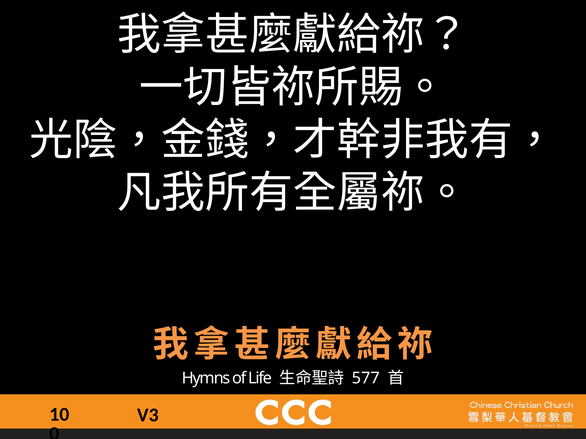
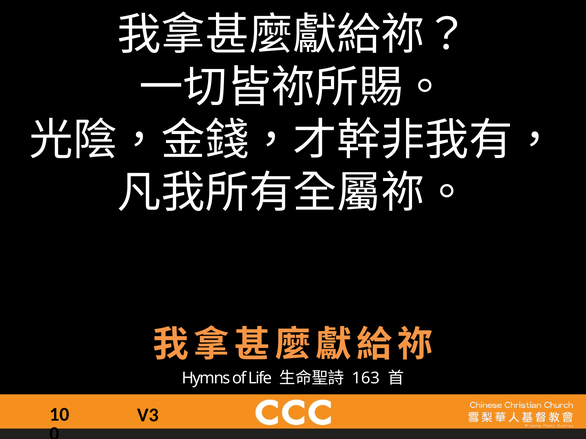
577: 577 -> 163
